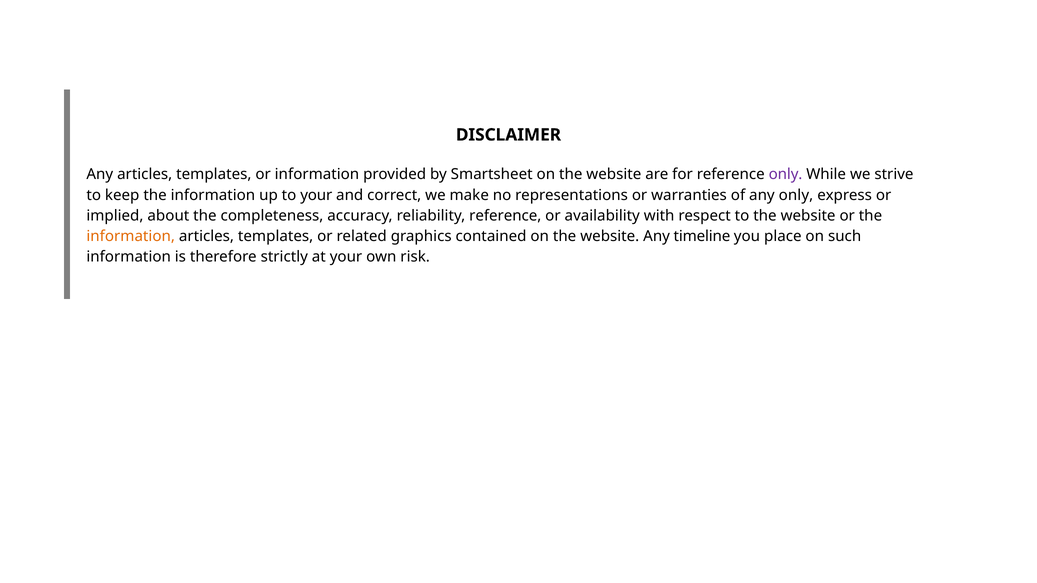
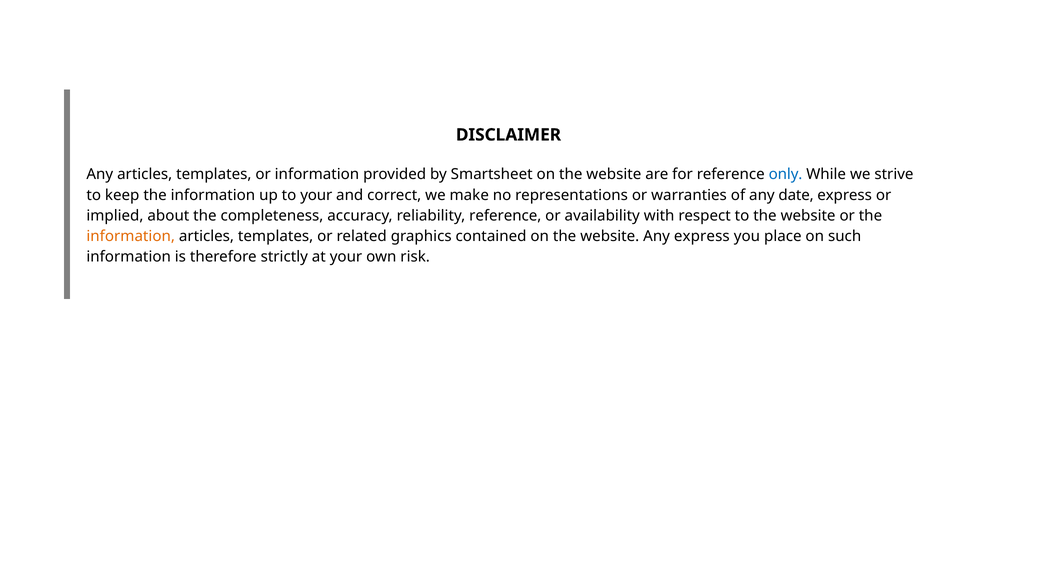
only at (786, 175) colour: purple -> blue
any only: only -> date
Any timeline: timeline -> express
